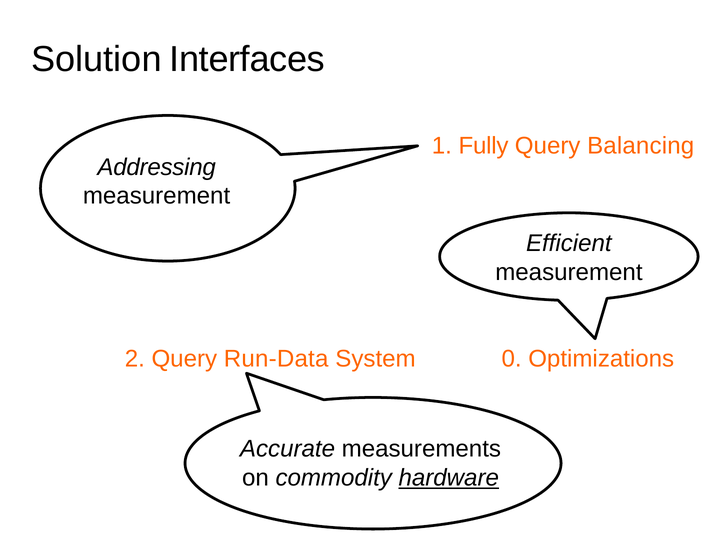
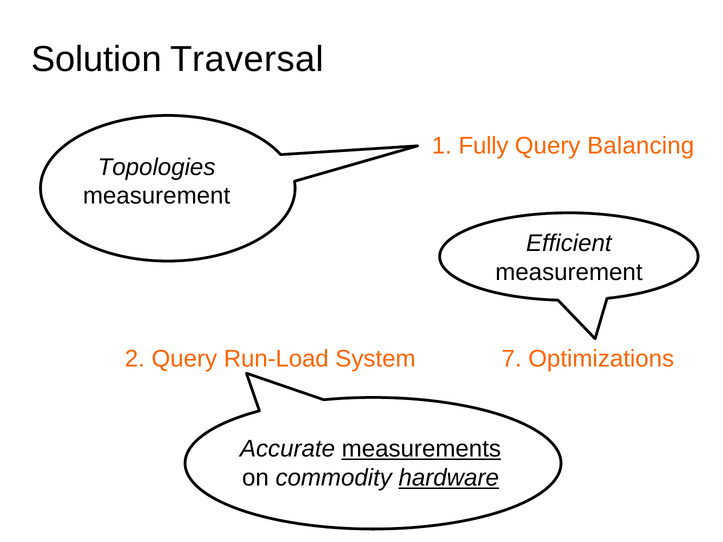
Interfaces: Interfaces -> Traversal
Addressing: Addressing -> Topologies
Run-Data: Run-Data -> Run-Load
0: 0 -> 7
measurements underline: none -> present
